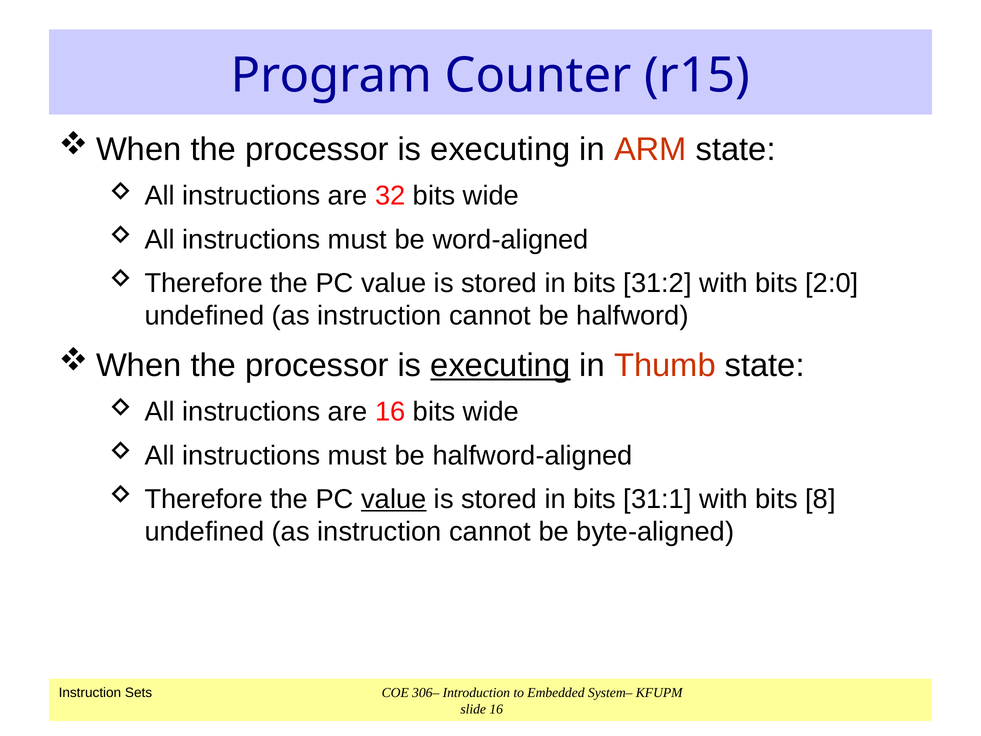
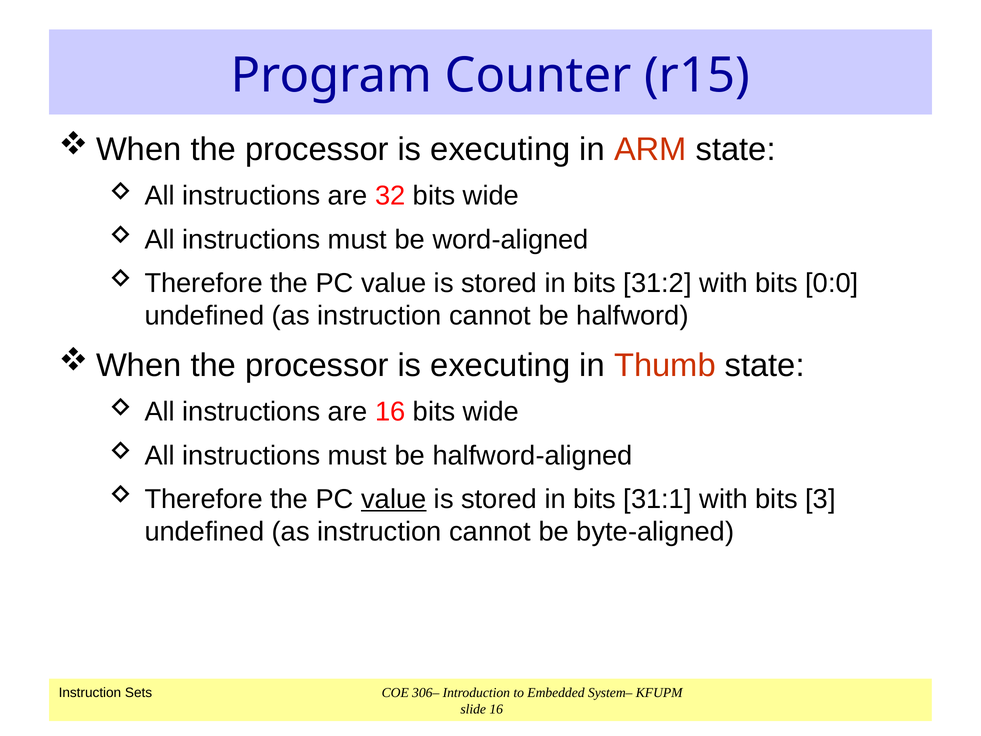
2:0: 2:0 -> 0:0
executing at (500, 365) underline: present -> none
8: 8 -> 3
